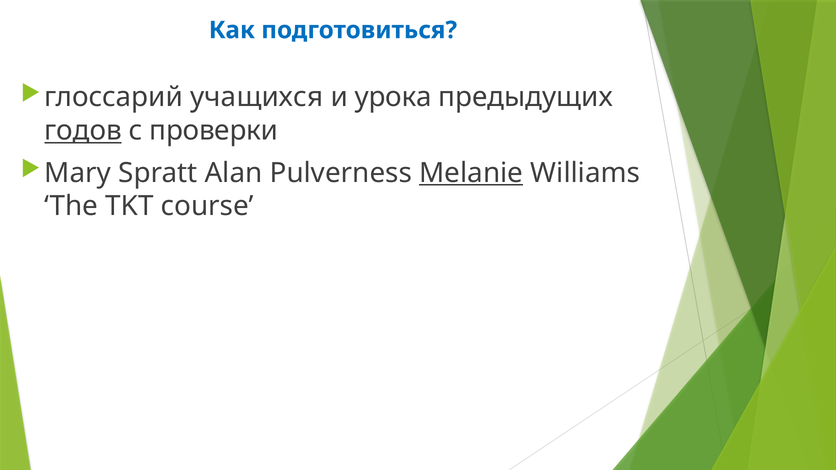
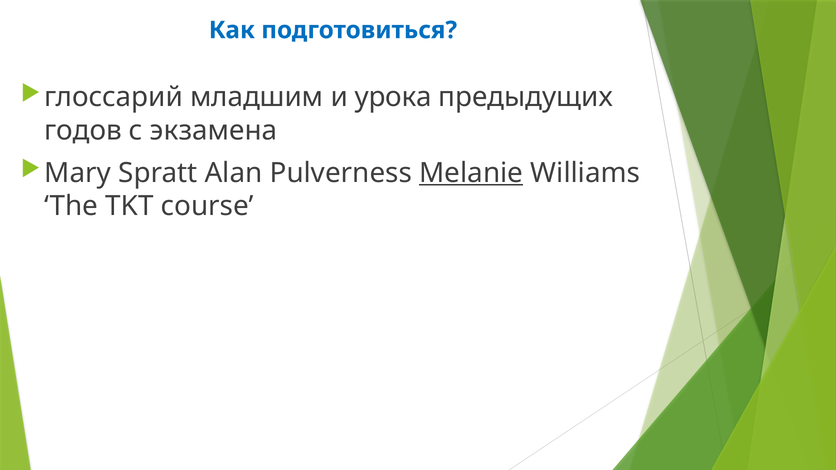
учащихся: учащихся -> младшим
годов underline: present -> none
проверки: проверки -> экзамена
